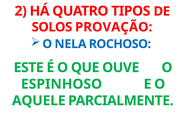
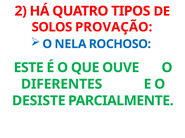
ESPINHOSO: ESPINHOSO -> DIFERENTES
AQUELE: AQUELE -> DESISTE
